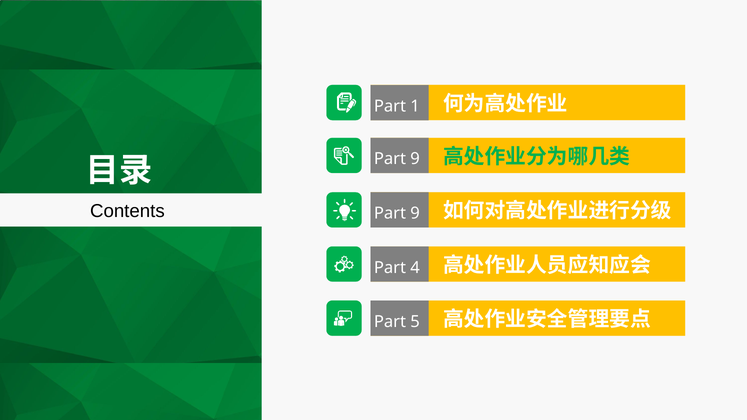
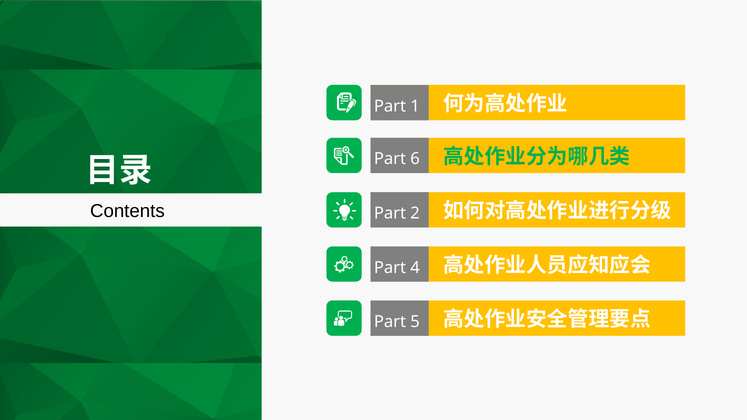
9 at (415, 159): 9 -> 6
9 at (415, 213): 9 -> 2
